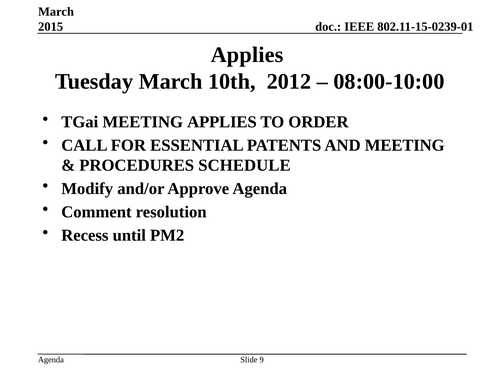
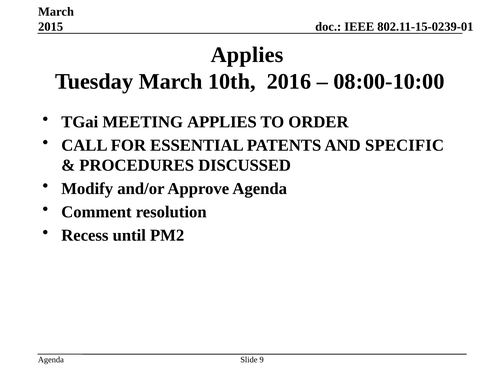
2012: 2012 -> 2016
AND MEETING: MEETING -> SPECIFIC
SCHEDULE: SCHEDULE -> DISCUSSED
